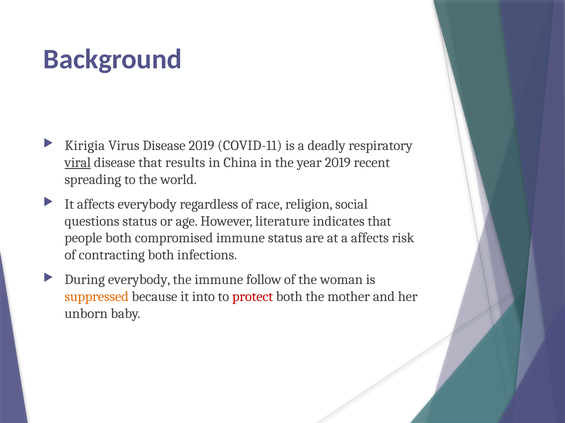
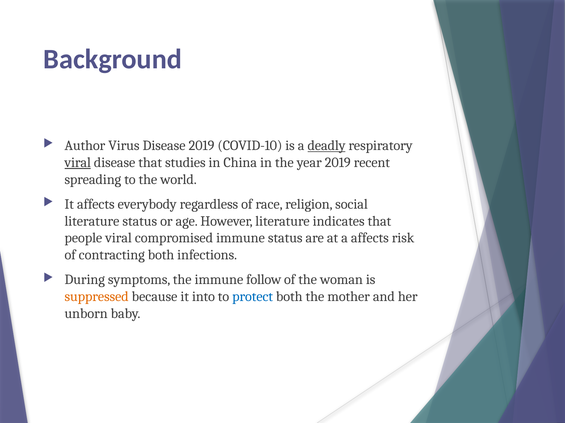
Kirigia: Kirigia -> Author
COVID-11: COVID-11 -> COVID-10
deadly underline: none -> present
results: results -> studies
questions at (92, 221): questions -> literature
people both: both -> viral
During everybody: everybody -> symptoms
protect colour: red -> blue
